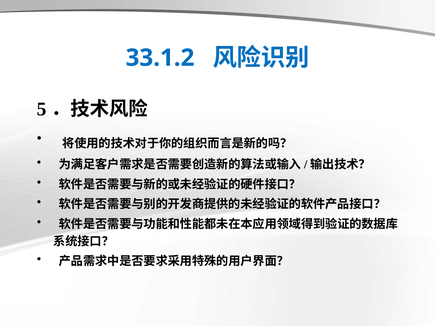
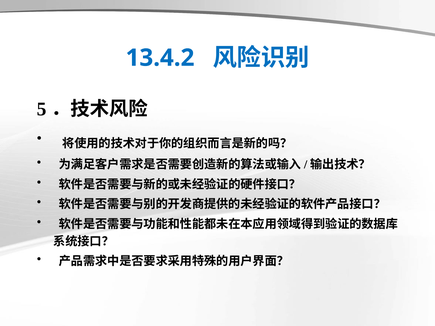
33.1.2: 33.1.2 -> 13.4.2
